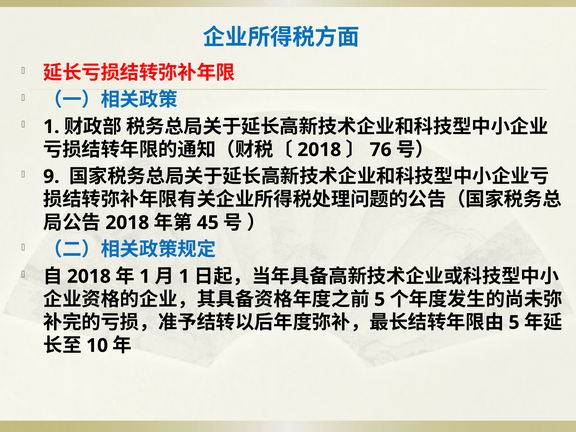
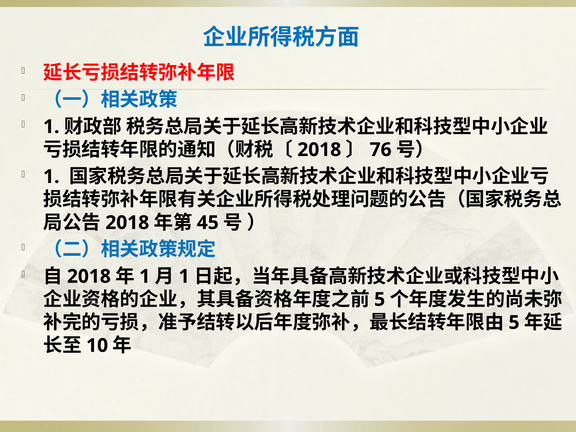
9 at (51, 177): 9 -> 1
